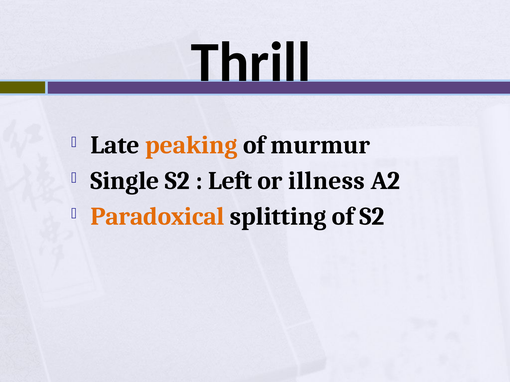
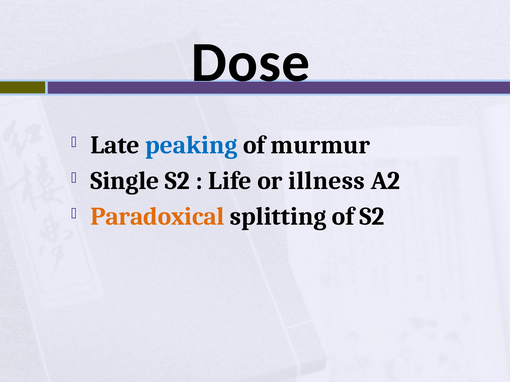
Thrill: Thrill -> Dose
peaking colour: orange -> blue
Left: Left -> Life
